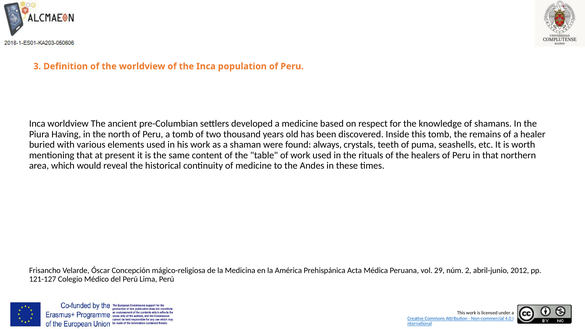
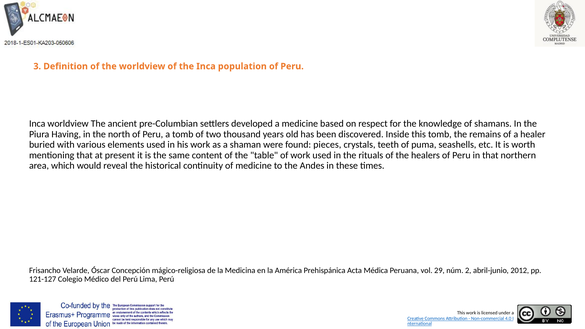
always: always -> pieces
